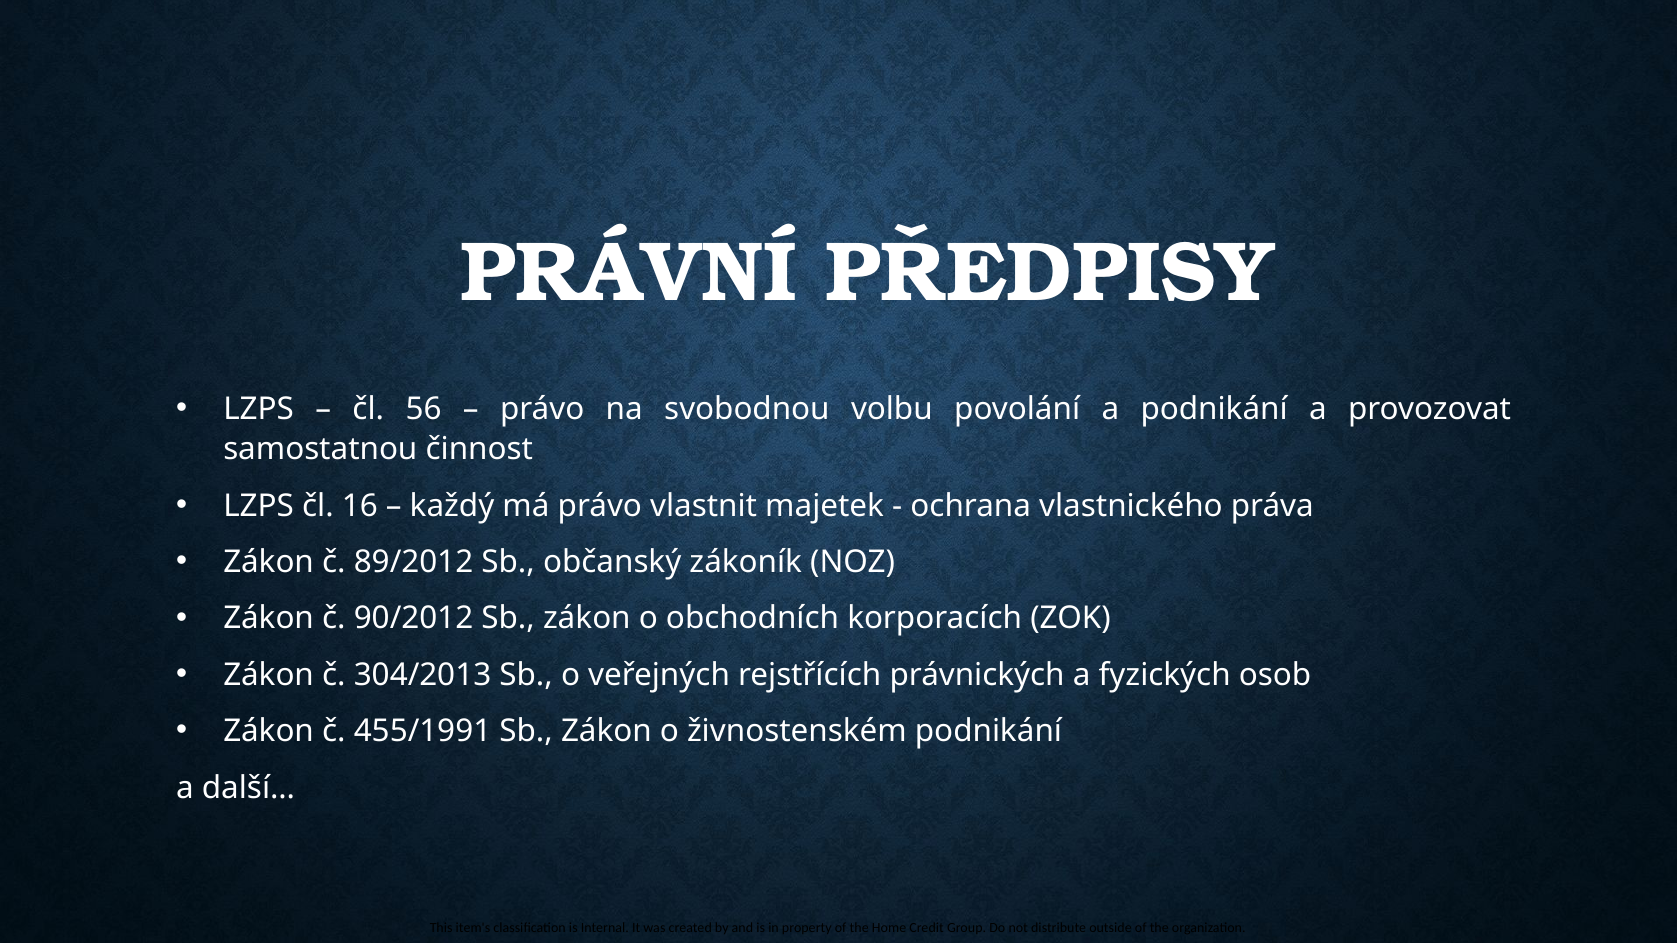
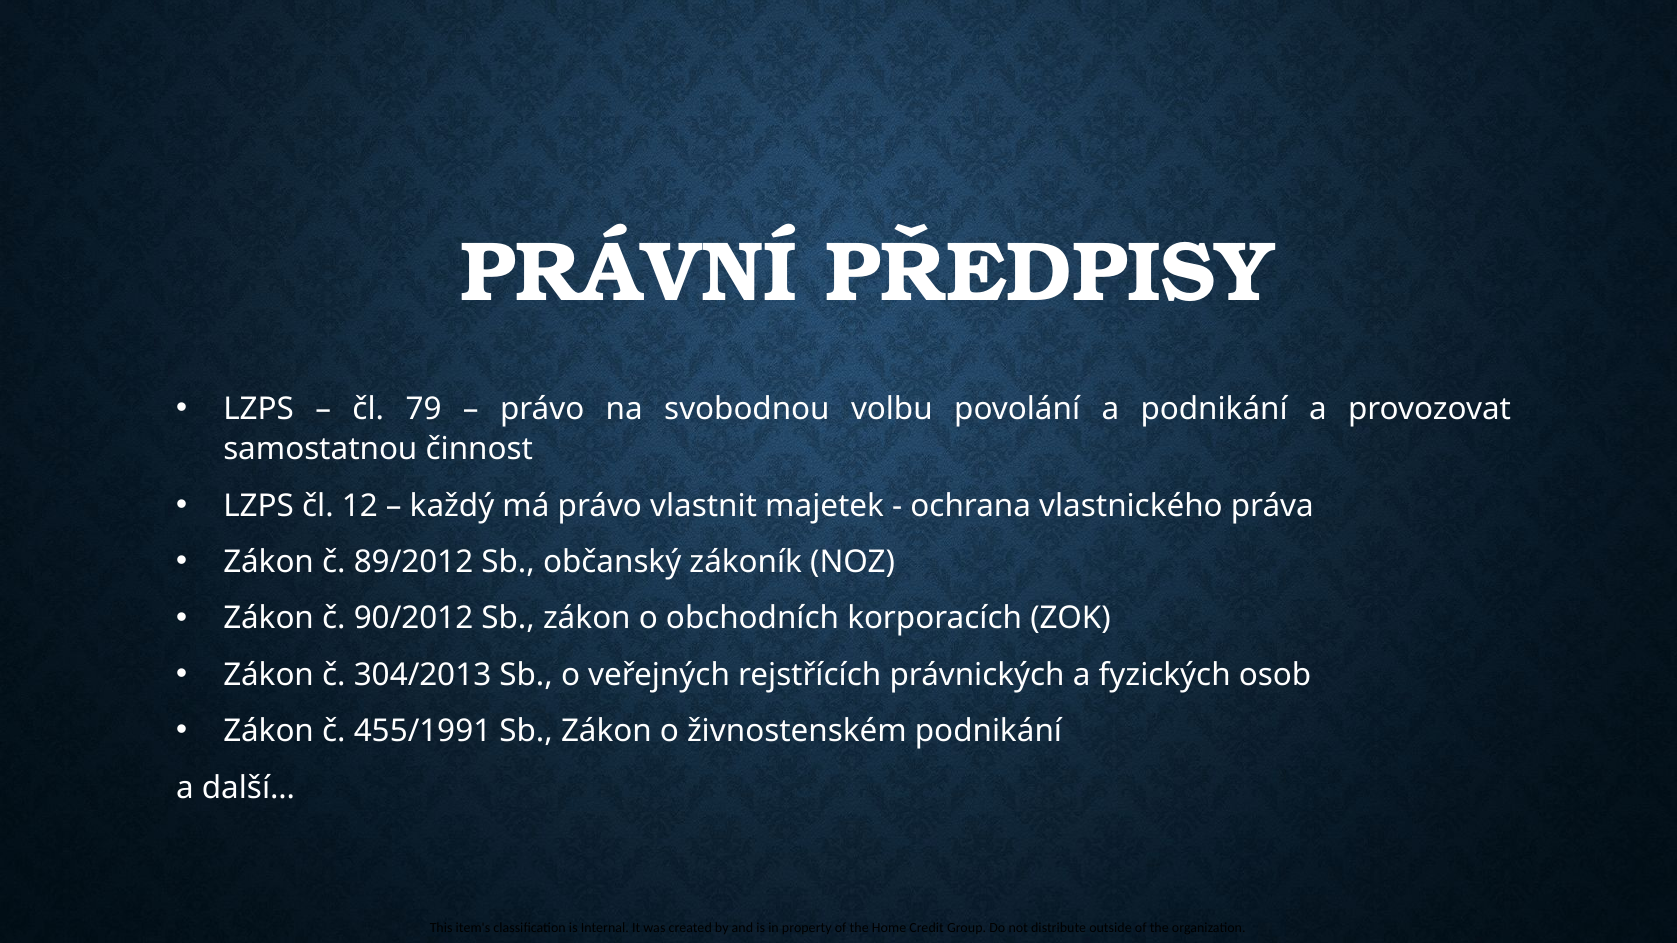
56: 56 -> 79
16: 16 -> 12
